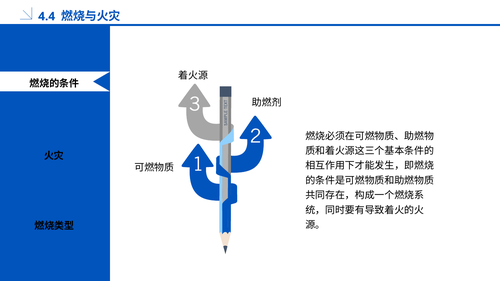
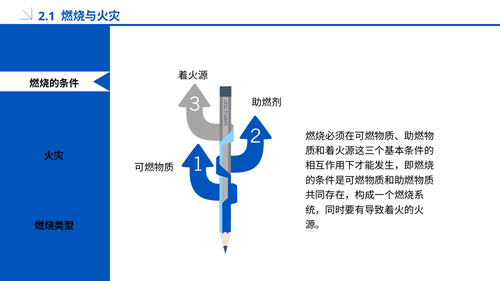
4.4: 4.4 -> 2.1
